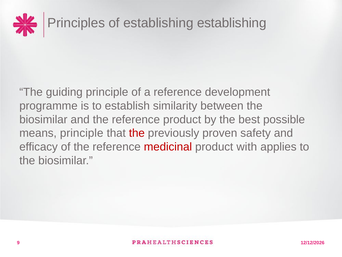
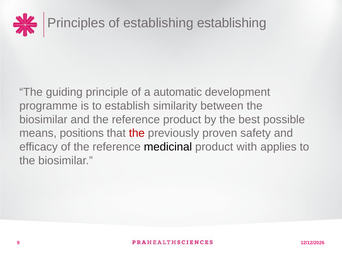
a reference: reference -> automatic
means principle: principle -> positions
medicinal colour: red -> black
